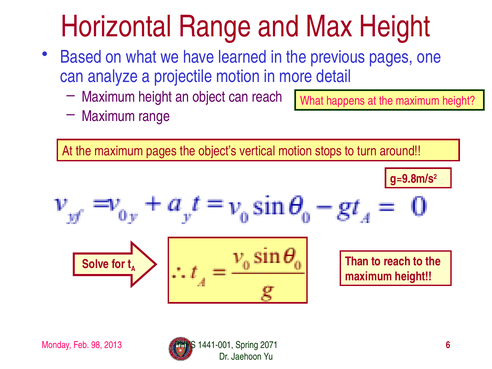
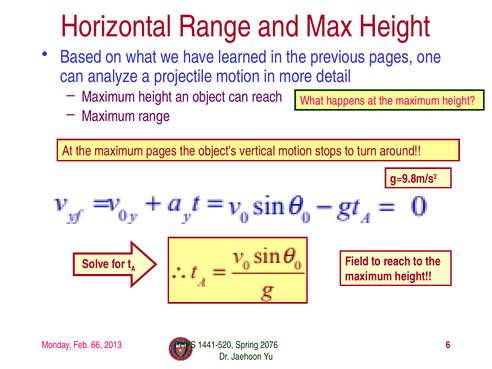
Than: Than -> Field
98: 98 -> 66
1441-001: 1441-001 -> 1441-520
2071: 2071 -> 2076
